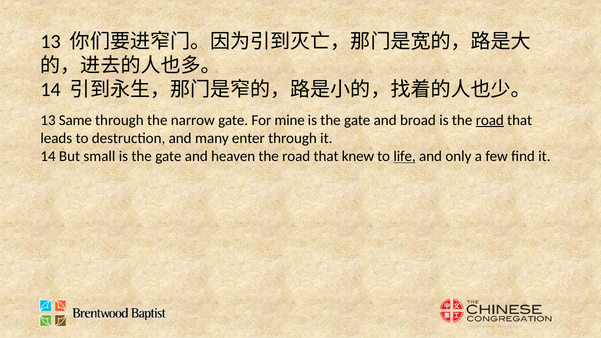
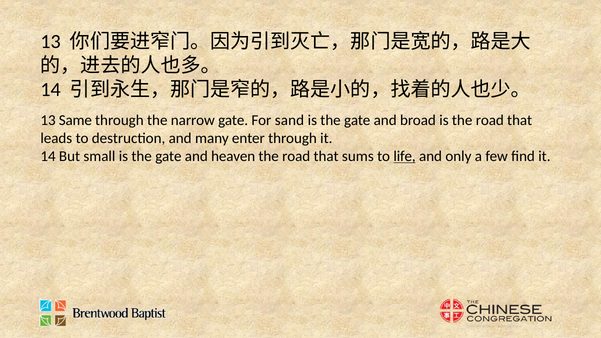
mine: mine -> sand
road at (490, 120) underline: present -> none
knew: knew -> sums
